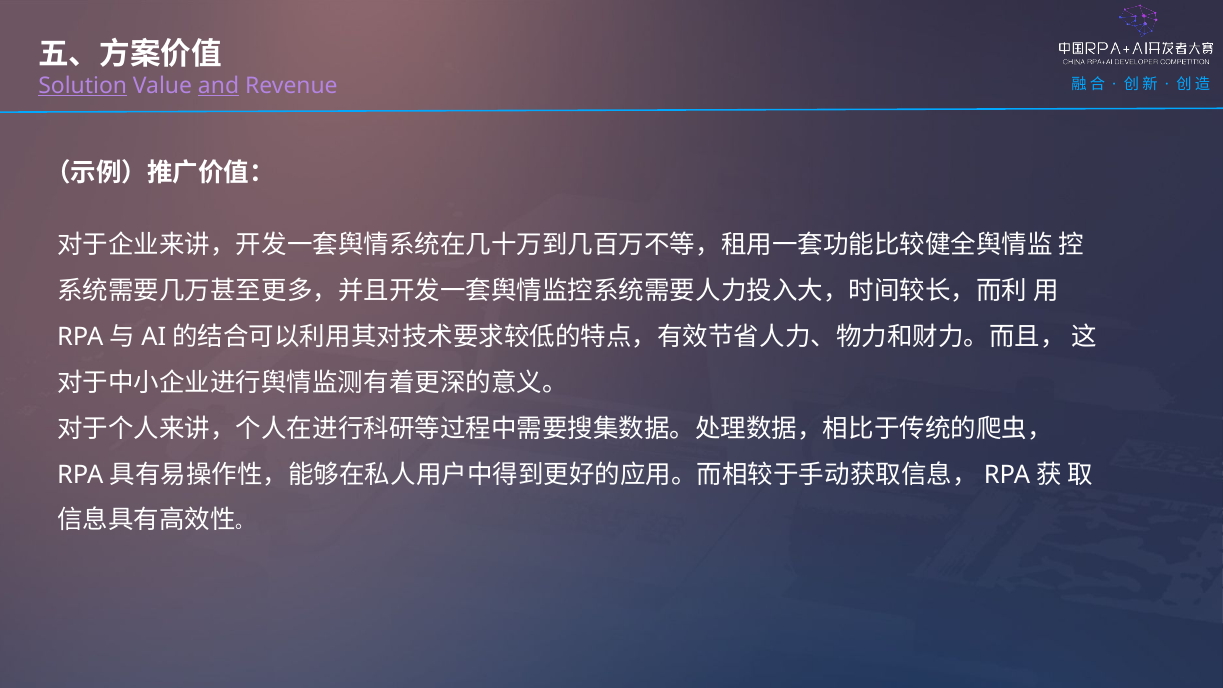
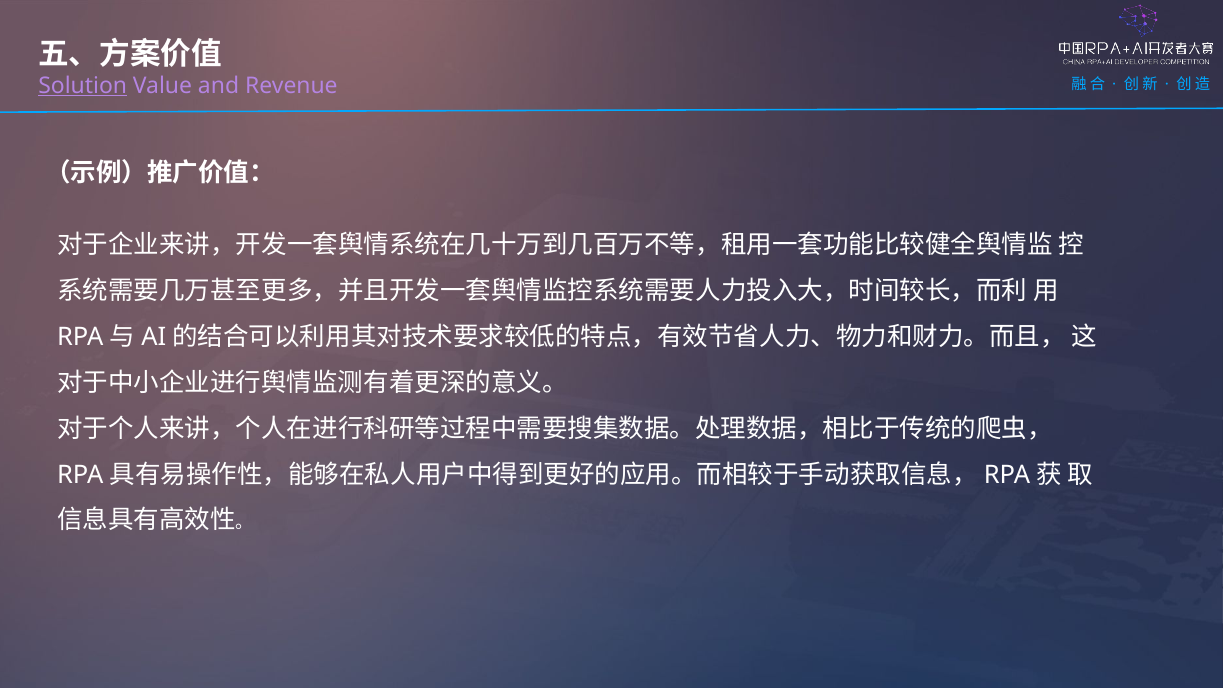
and underline: present -> none
